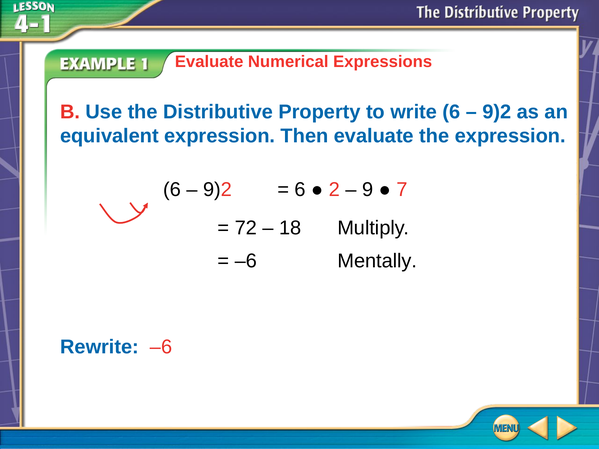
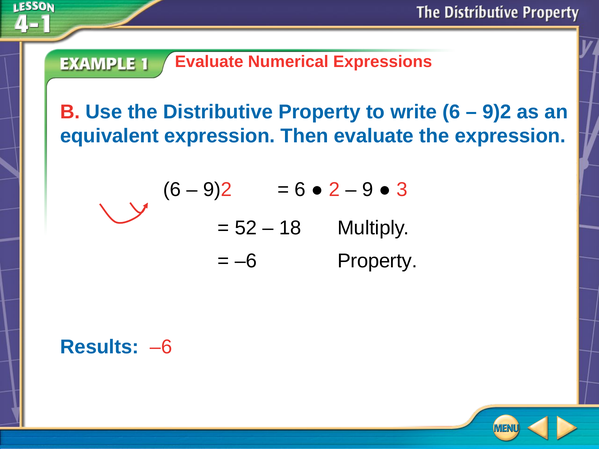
7: 7 -> 3
72: 72 -> 52
–6 Mentally: Mentally -> Property
Rewrite: Rewrite -> Results
